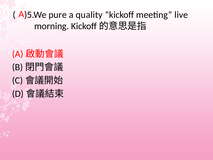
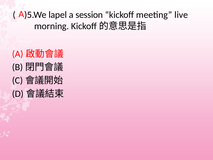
pure: pure -> lapel
quality: quality -> session
